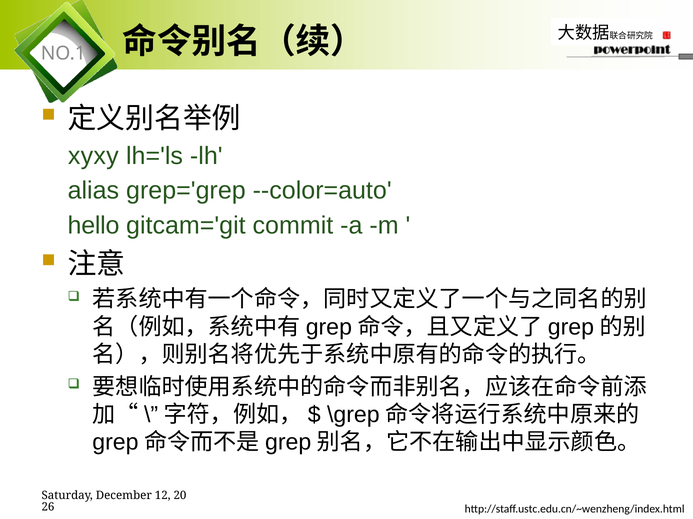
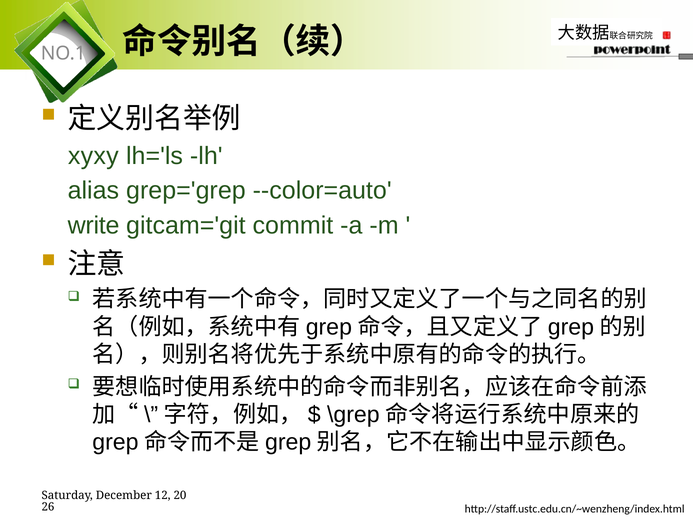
hello: hello -> write
